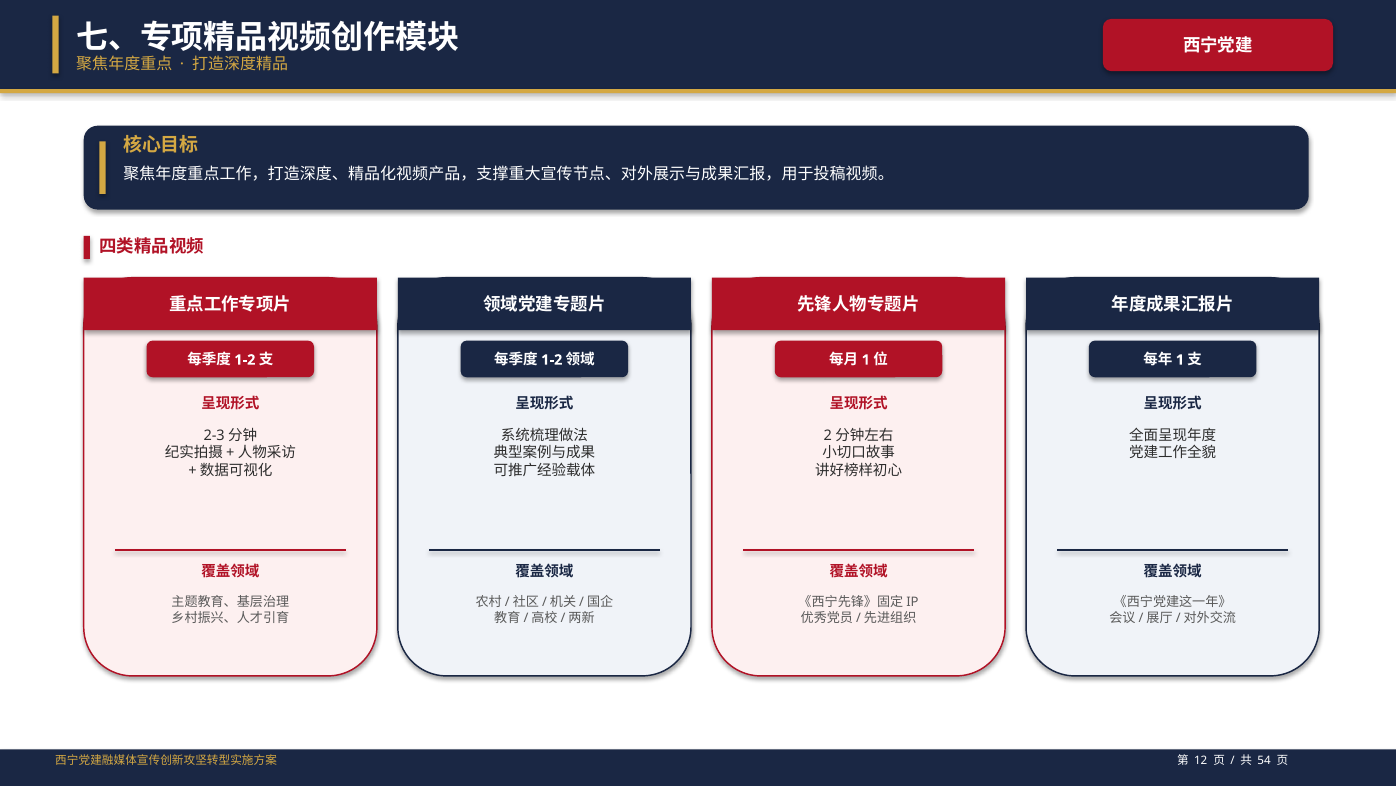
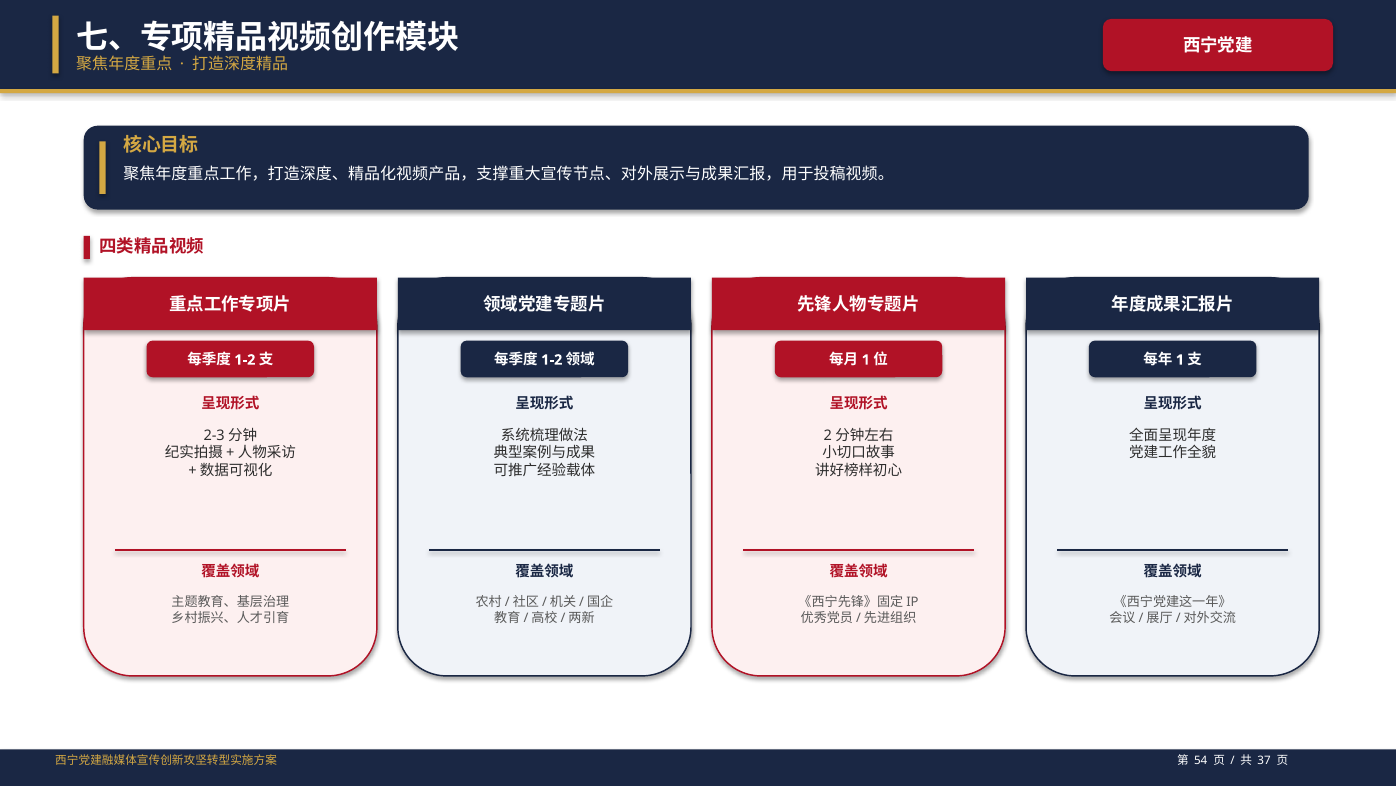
12: 12 -> 54
54: 54 -> 37
